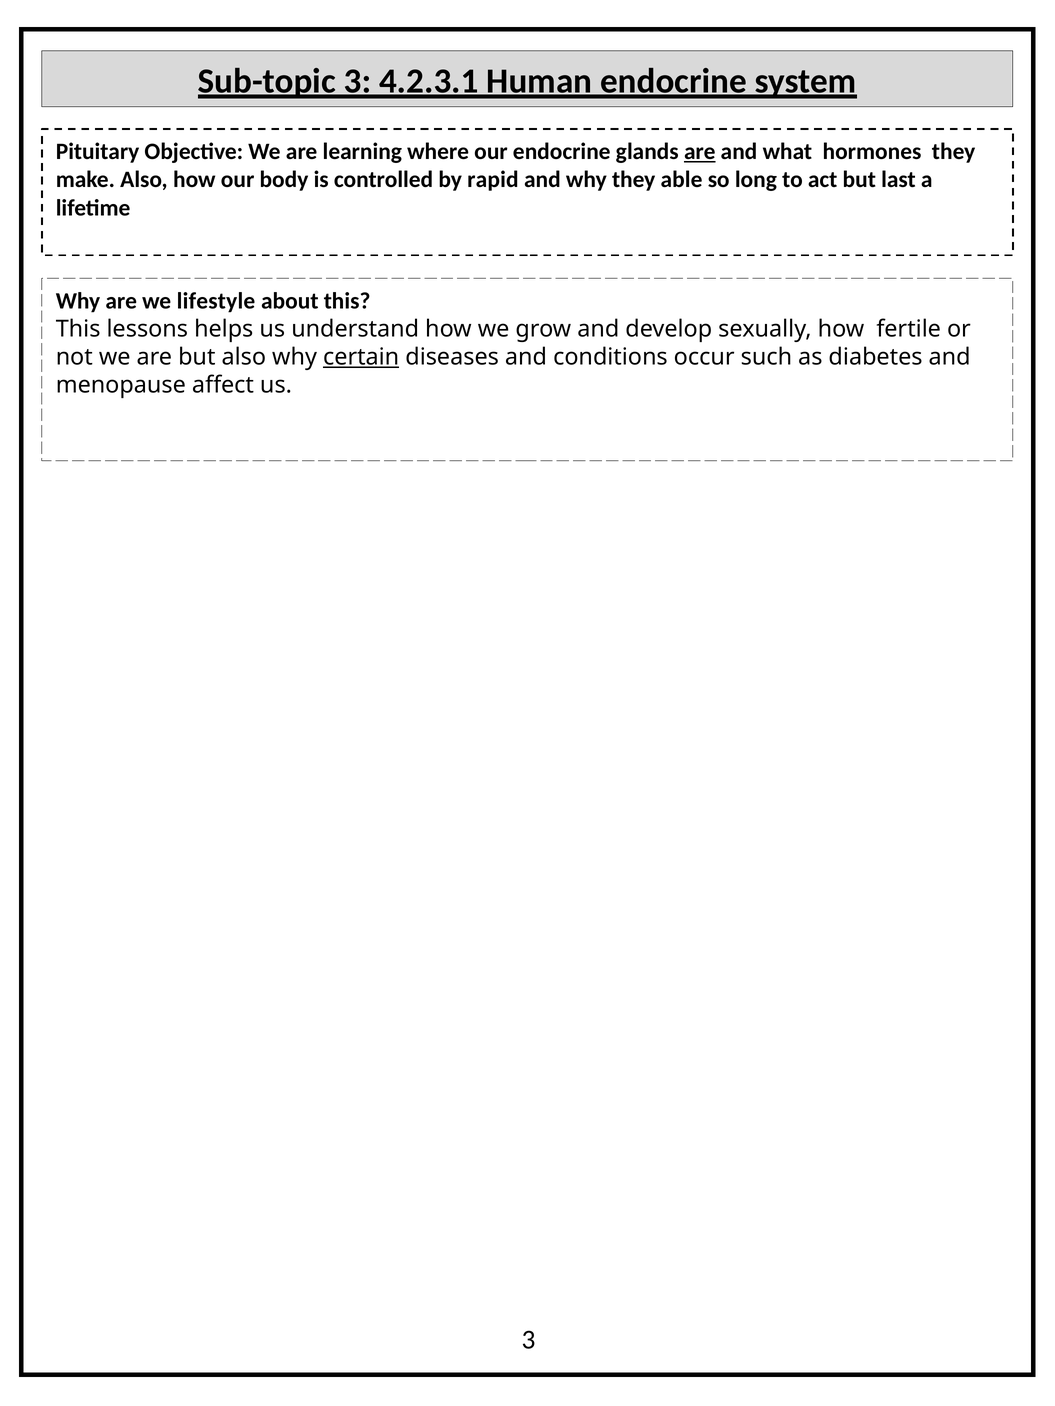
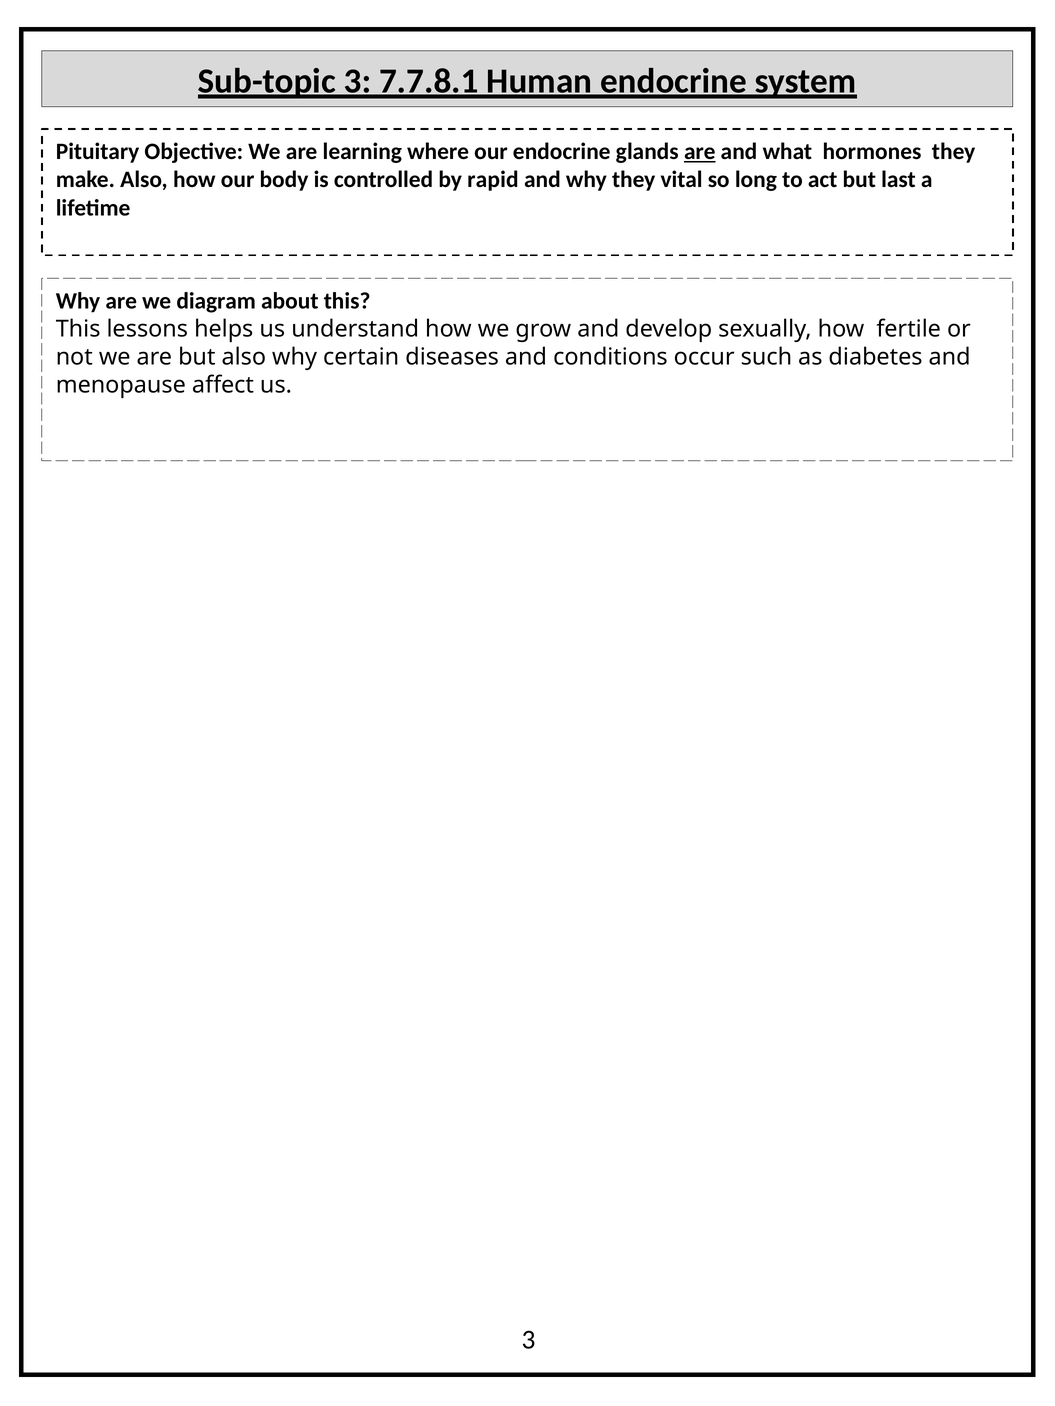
4.2.3.1: 4.2.3.1 -> 7.7.8.1
able: able -> vital
lifestyle: lifestyle -> diagram
certain underline: present -> none
